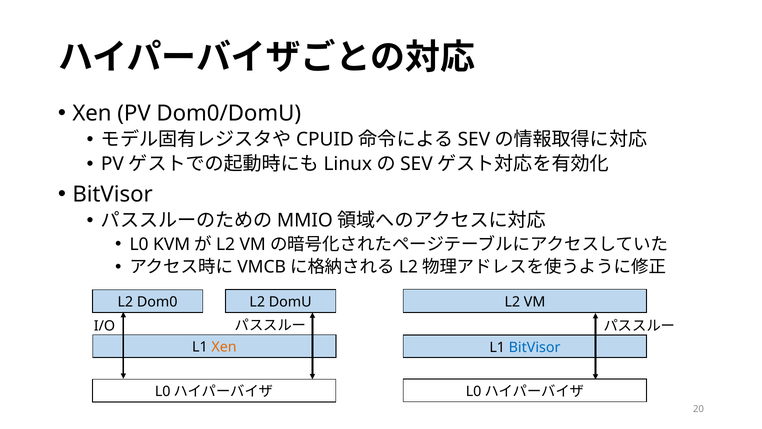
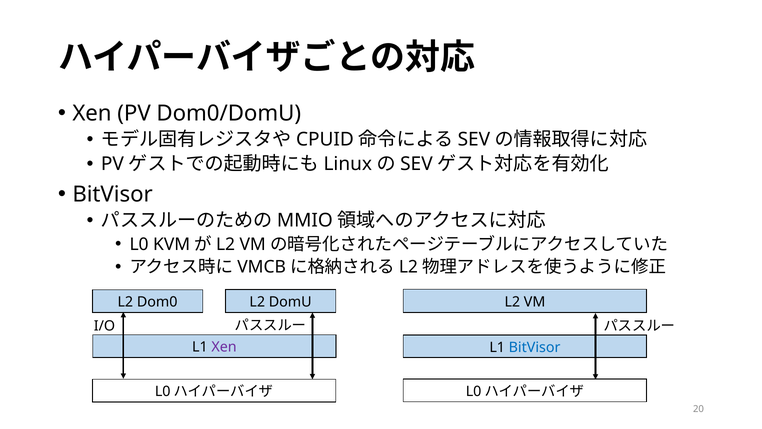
Xen at (224, 347) colour: orange -> purple
